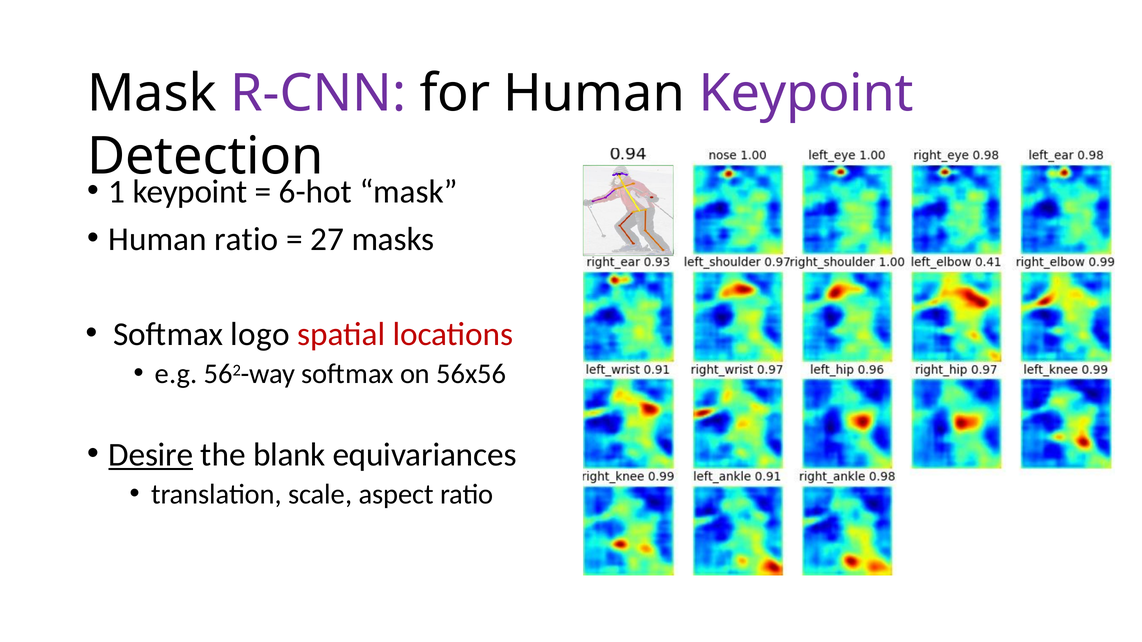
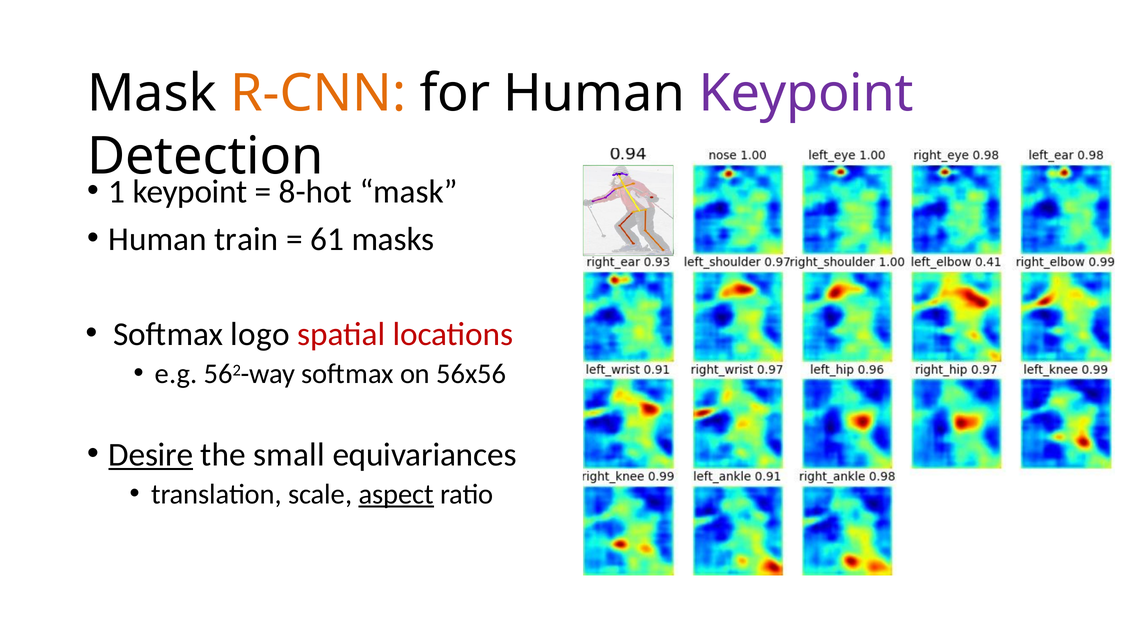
R-CNN colour: purple -> orange
6-hot: 6-hot -> 8-hot
Human ratio: ratio -> train
27: 27 -> 61
blank: blank -> small
aspect underline: none -> present
